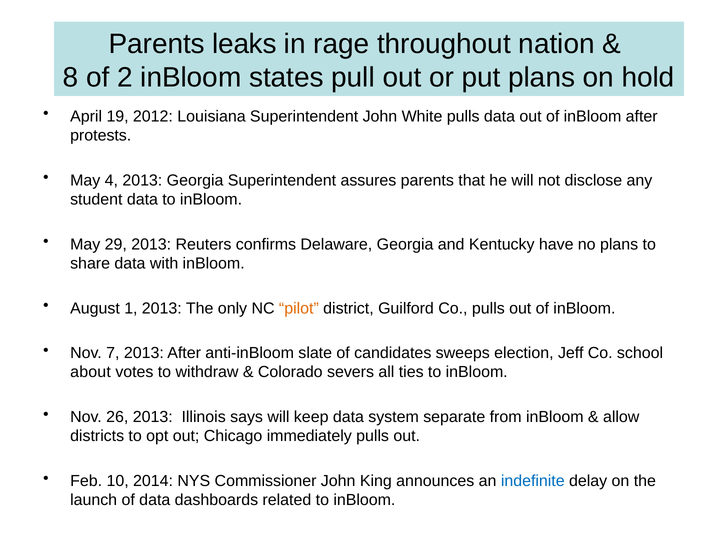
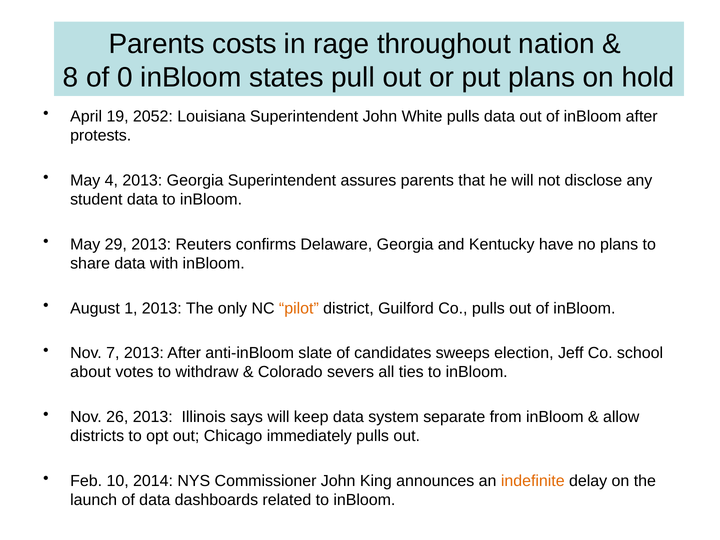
leaks: leaks -> costs
2: 2 -> 0
2012: 2012 -> 2052
indefinite colour: blue -> orange
